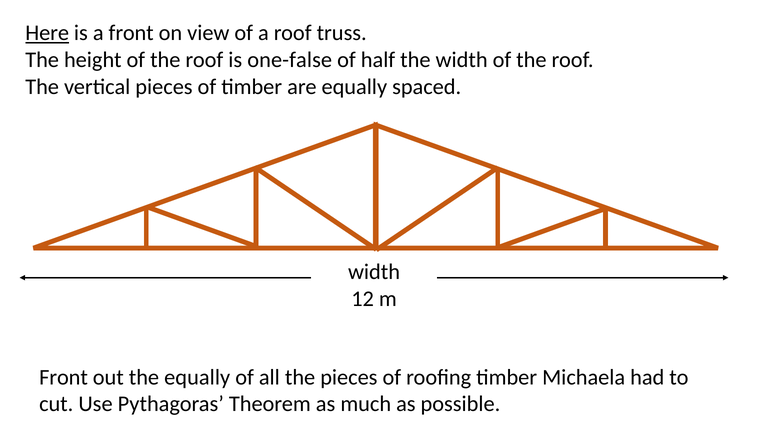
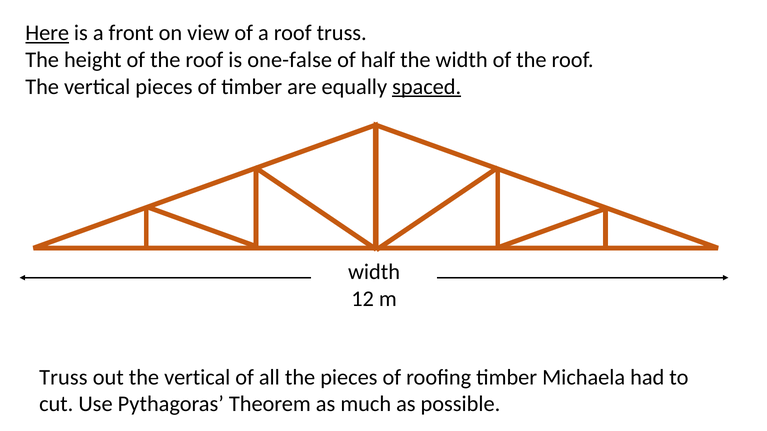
spaced underline: none -> present
Front at (64, 378): Front -> Truss
out the equally: equally -> vertical
